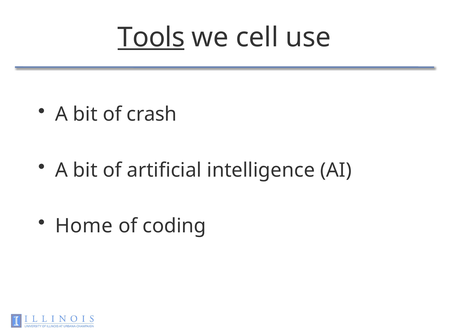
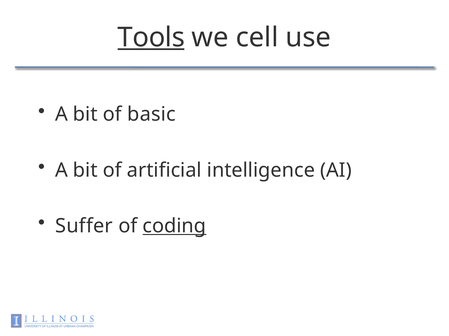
crash: crash -> basic
Home: Home -> Suffer
coding underline: none -> present
